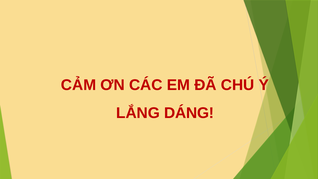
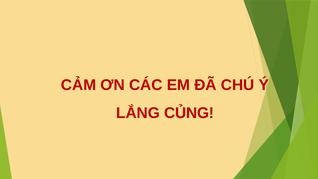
DÁNG: DÁNG -> CỦNG
